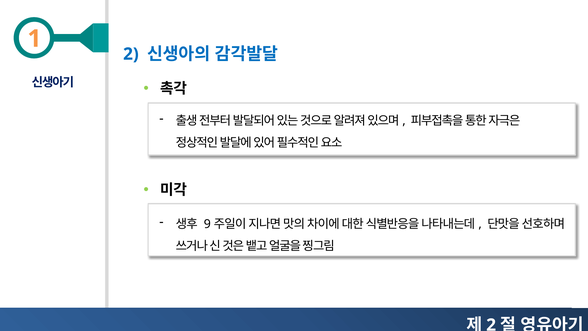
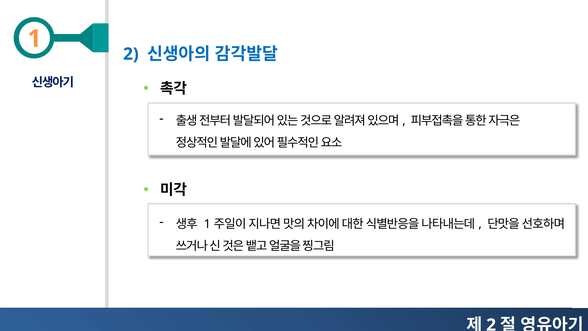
9 at (207, 224): 9 -> 1
